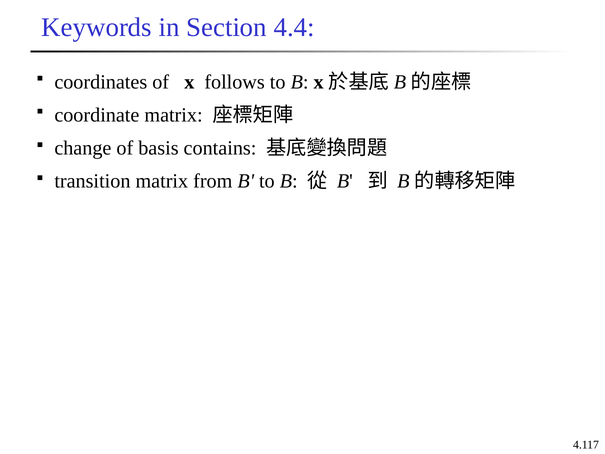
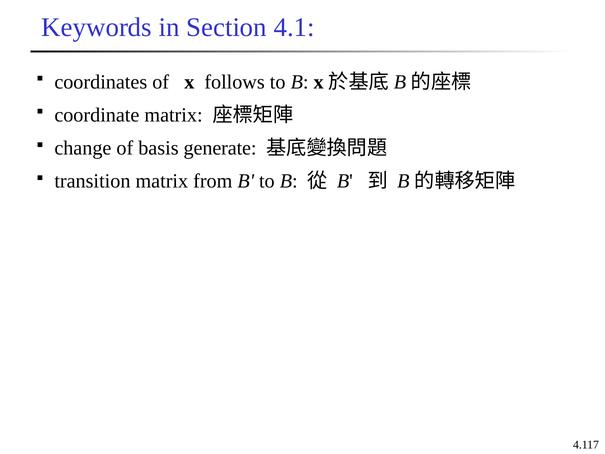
4.4: 4.4 -> 4.1
contains: contains -> generate
